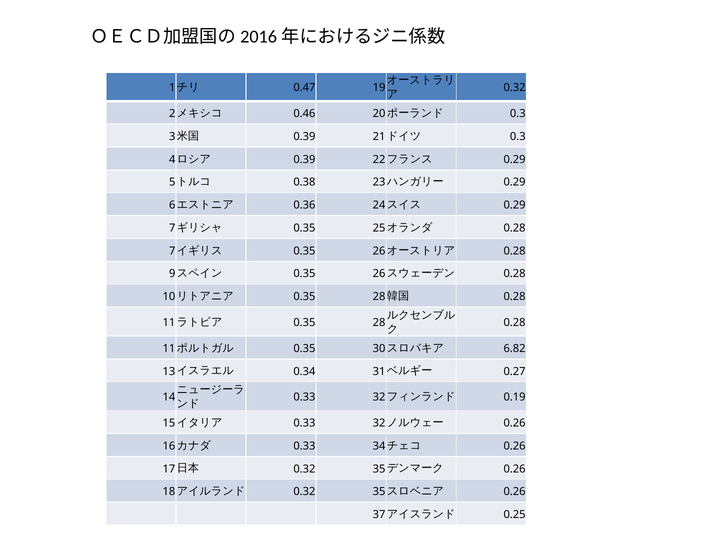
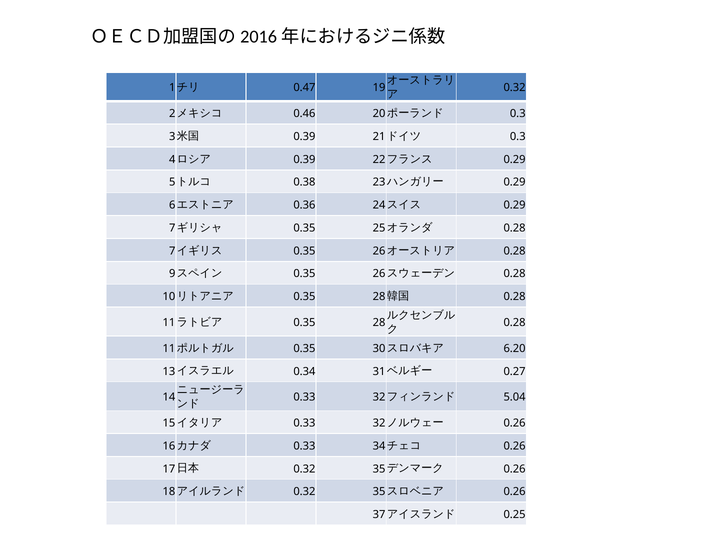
6.82: 6.82 -> 6.20
0.19: 0.19 -> 5.04
